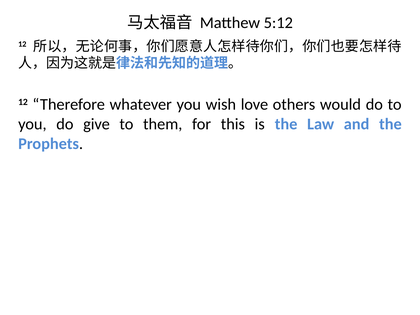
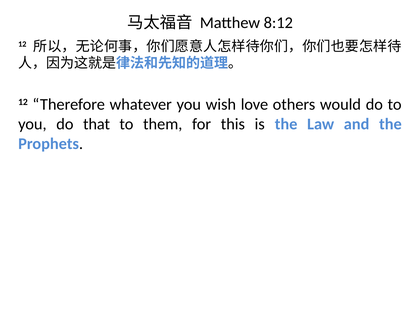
5:12: 5:12 -> 8:12
give: give -> that
